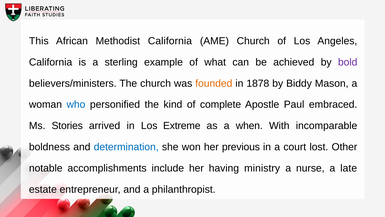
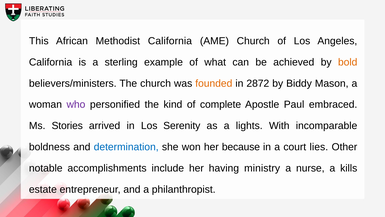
bold colour: purple -> orange
1878: 1878 -> 2872
who colour: blue -> purple
Los Extreme: Extreme -> Serenity
when: when -> lights
previous: previous -> because
lost: lost -> lies
late: late -> kills
